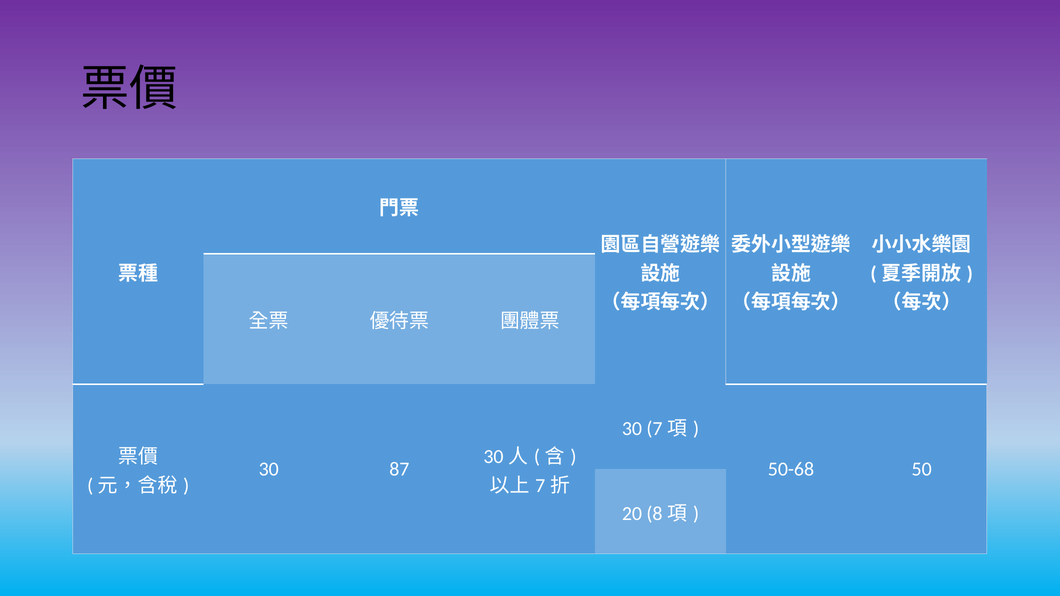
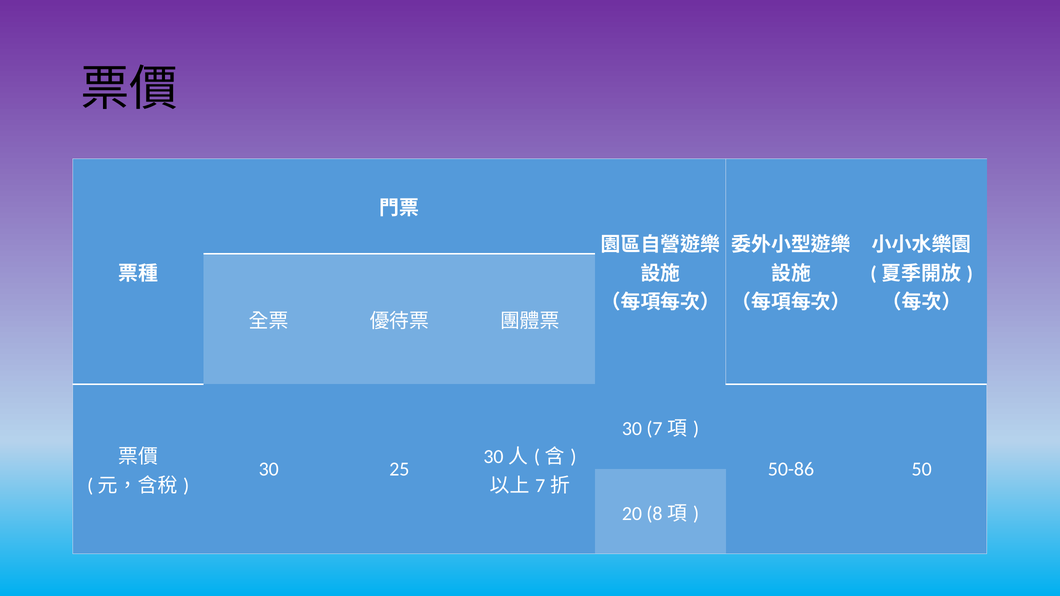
87: 87 -> 25
50-68: 50-68 -> 50-86
